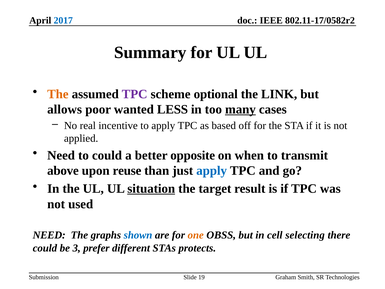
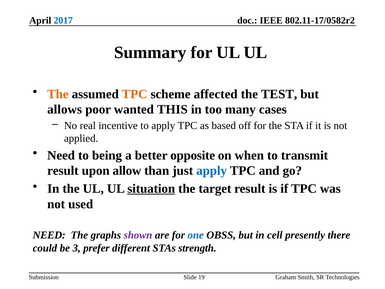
TPC at (135, 94) colour: purple -> orange
optional: optional -> affected
LINK: LINK -> TEST
LESS: LESS -> THIS
many underline: present -> none
to could: could -> being
above at (63, 171): above -> result
reuse: reuse -> allow
shown colour: blue -> purple
one colour: orange -> blue
selecting: selecting -> presently
protects: protects -> strength
